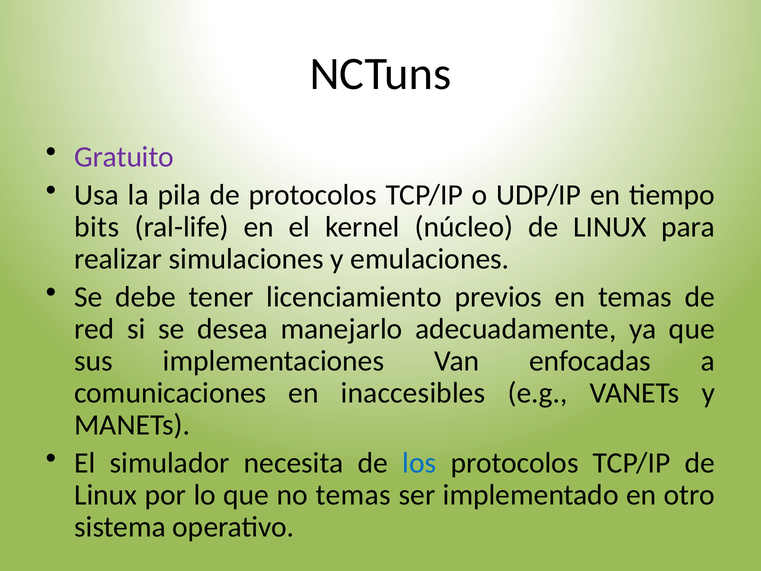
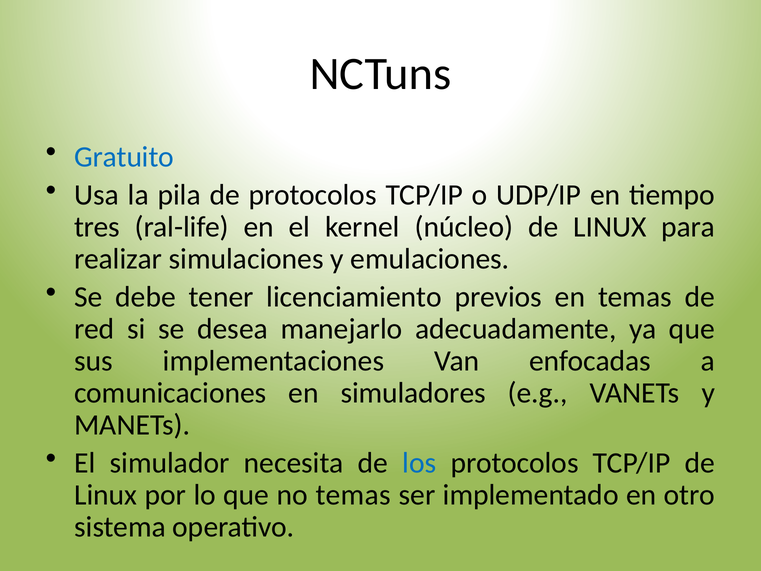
Gratuito colour: purple -> blue
bits: bits -> tres
inaccesibles: inaccesibles -> simuladores
